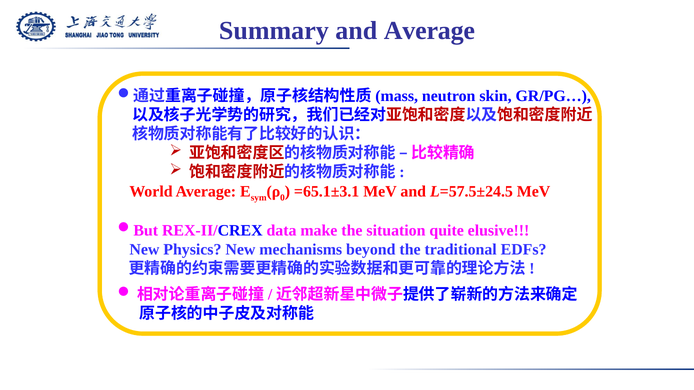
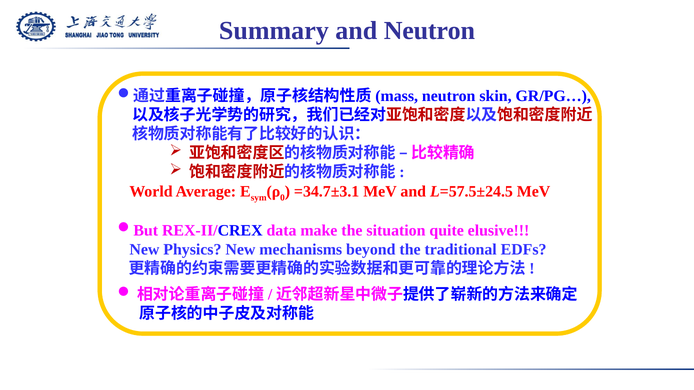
and Average: Average -> Neutron
=65.1±3.1: =65.1±3.1 -> =34.7±3.1
